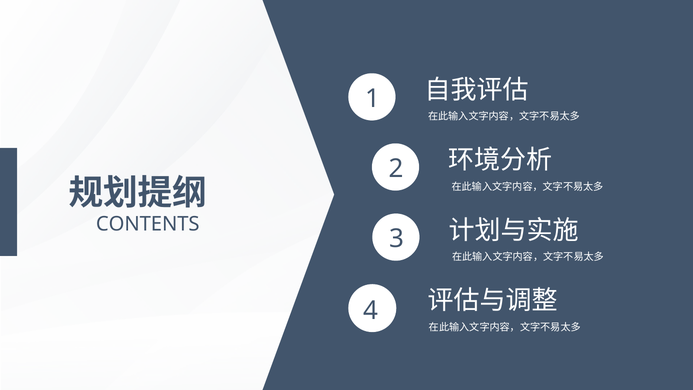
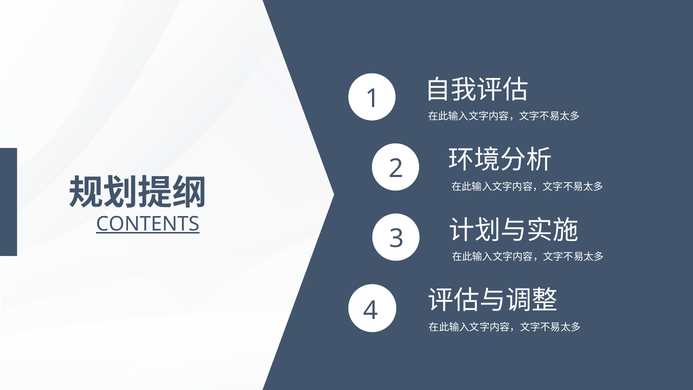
CONTENTS underline: none -> present
